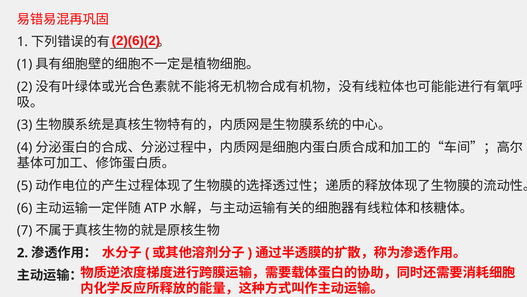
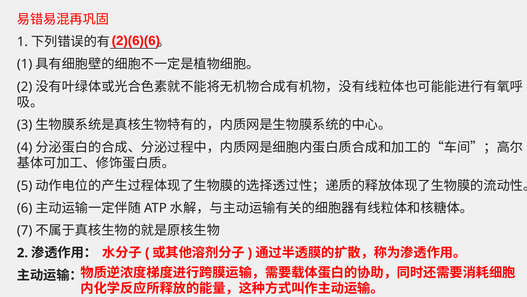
2)(6)(2: 2)(6)(2 -> 2)(6)(6
